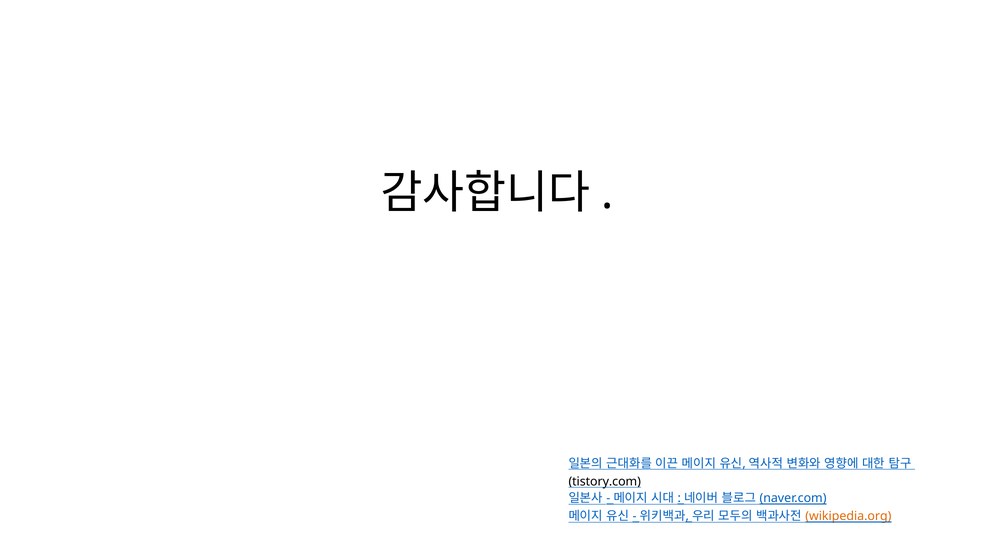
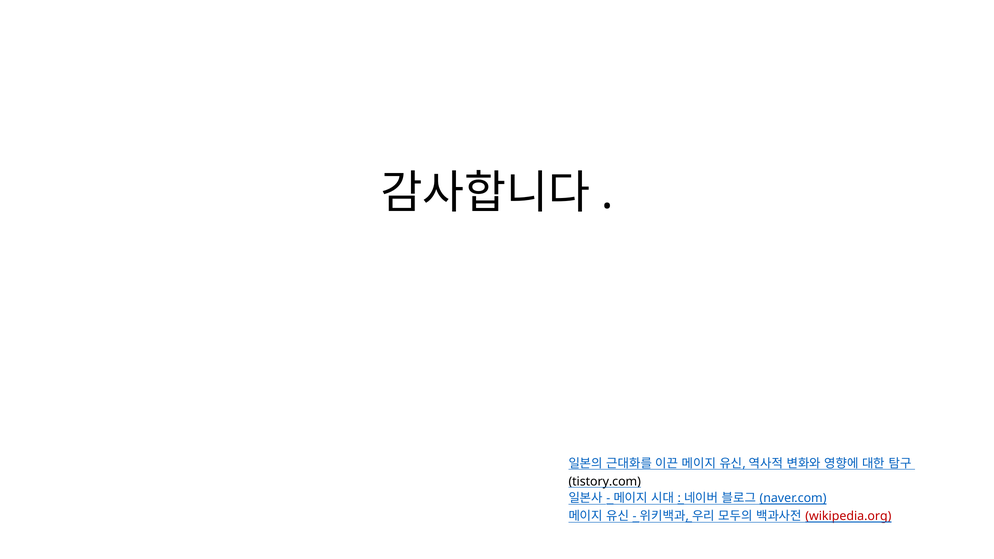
wikipedia.org colour: orange -> red
